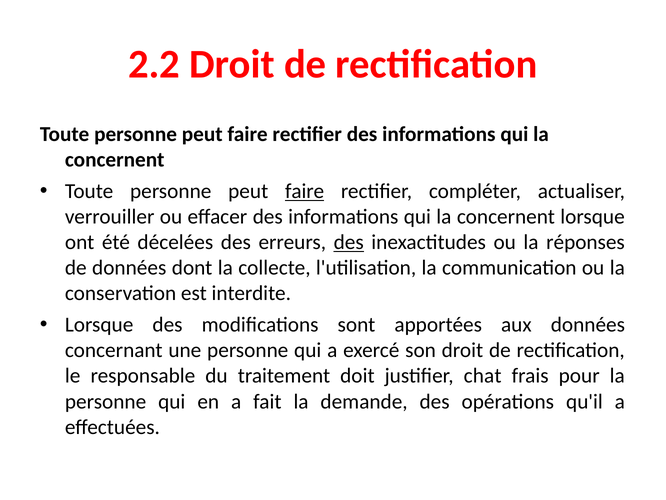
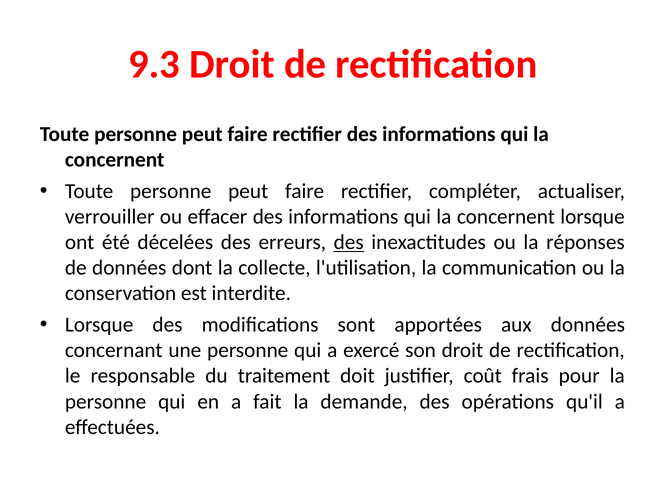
2.2: 2.2 -> 9.3
faire at (305, 191) underline: present -> none
chat: chat -> coût
